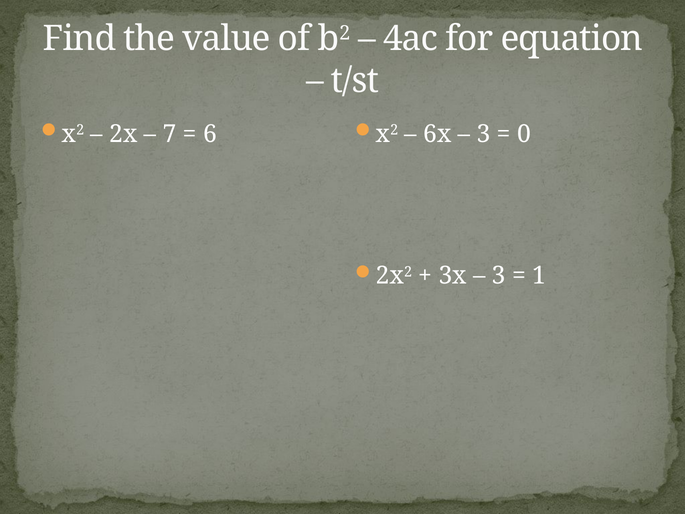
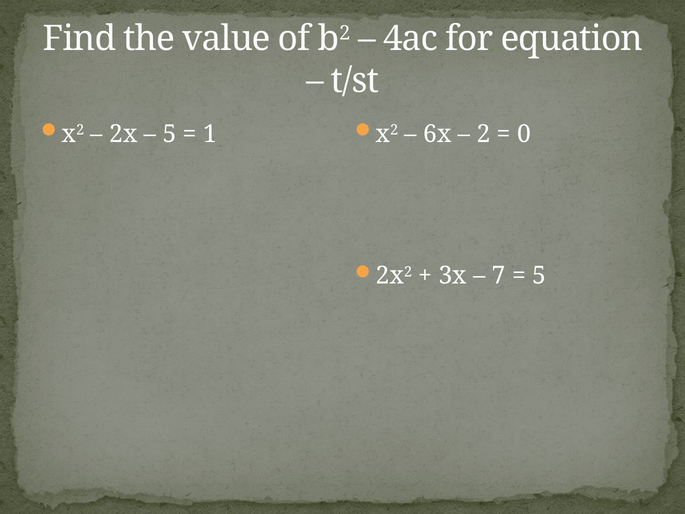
7 at (170, 134): 7 -> 5
6: 6 -> 1
3 at (484, 134): 3 -> 2
3 at (499, 276): 3 -> 7
1 at (539, 276): 1 -> 5
